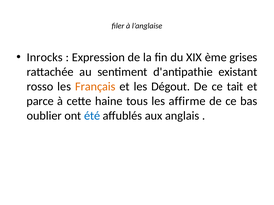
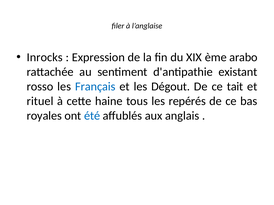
grises: grises -> arabo
Français colour: orange -> blue
parce: parce -> rituel
affirme: affirme -> repérés
oublier: oublier -> royales
